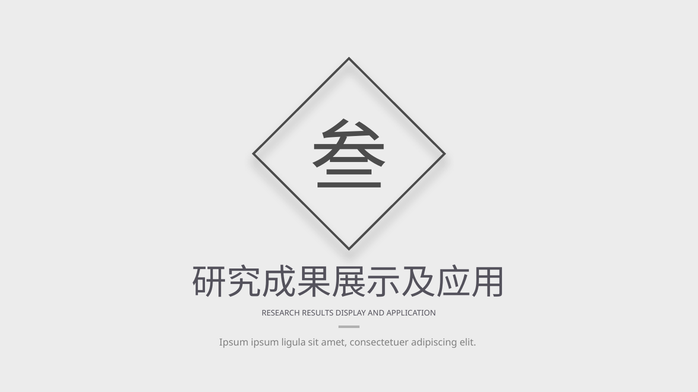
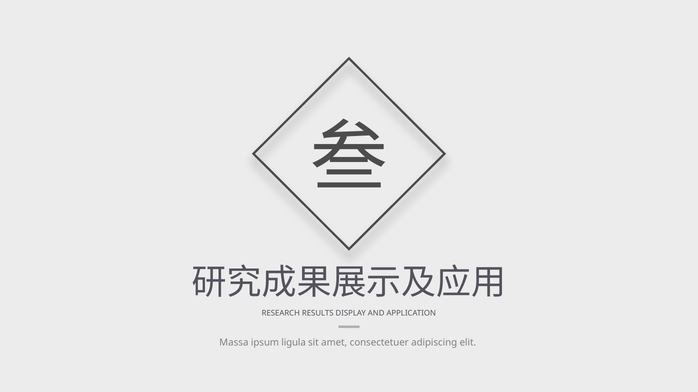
Ipsum at (234, 343): Ipsum -> Massa
